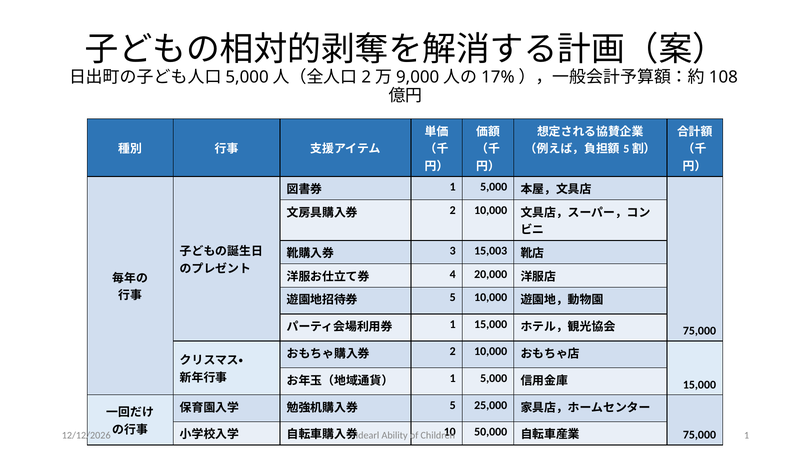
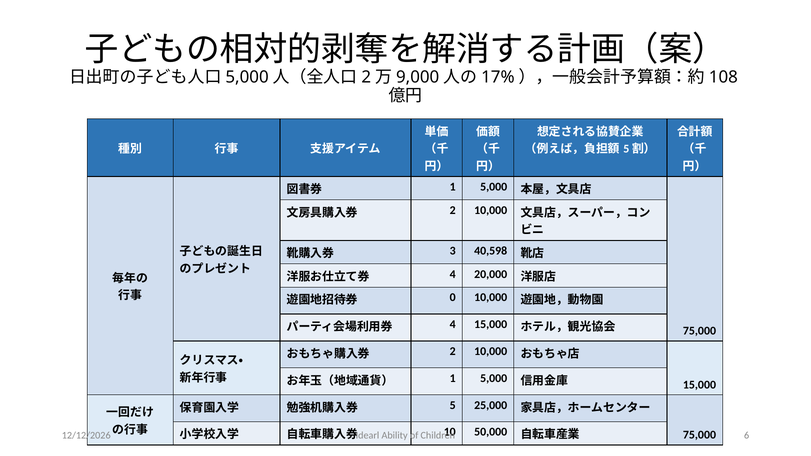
15,003: 15,003 -> 40,598
5 at (453, 298): 5 -> 0
1 at (453, 325): 1 -> 4
1 at (747, 436): 1 -> 6
